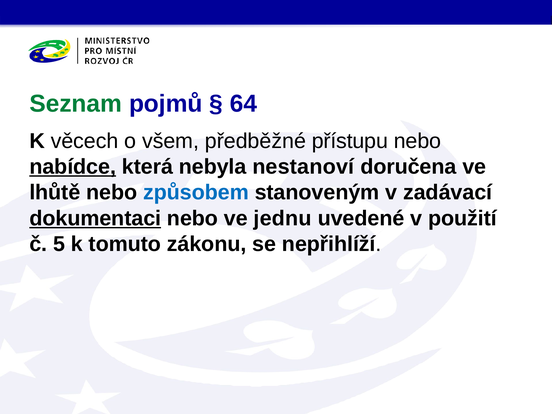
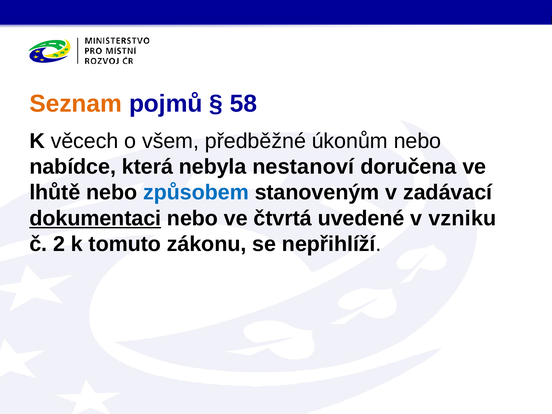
Seznam colour: green -> orange
64: 64 -> 58
přístupu: přístupu -> úkonům
nabídce underline: present -> none
jednu: jednu -> čtvrtá
použití: použití -> vzniku
5: 5 -> 2
